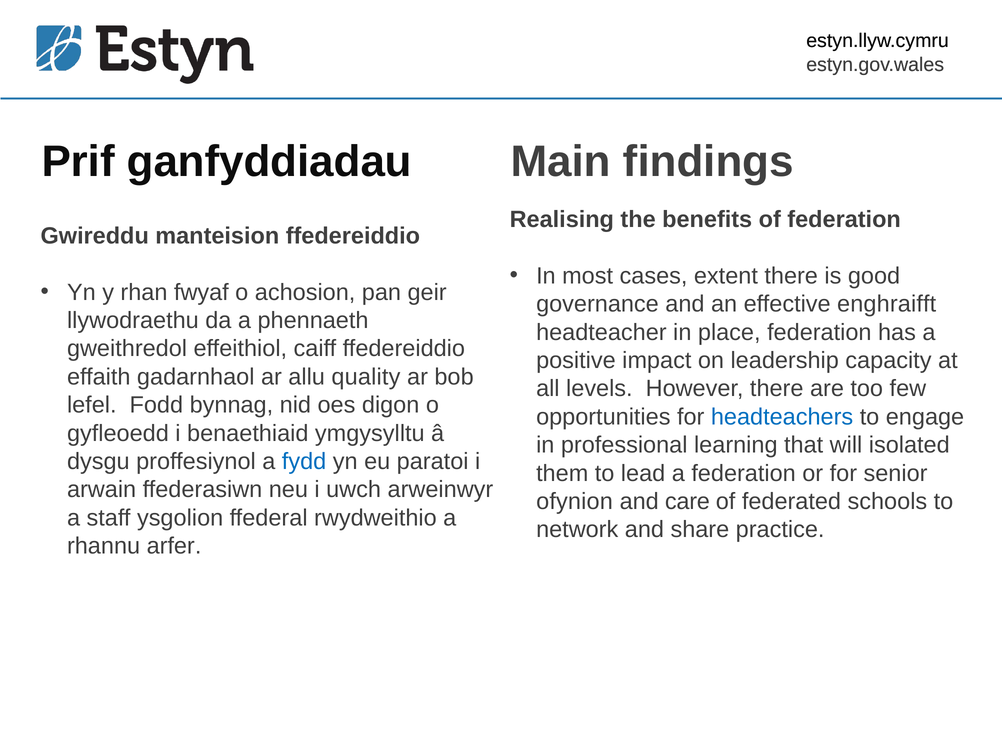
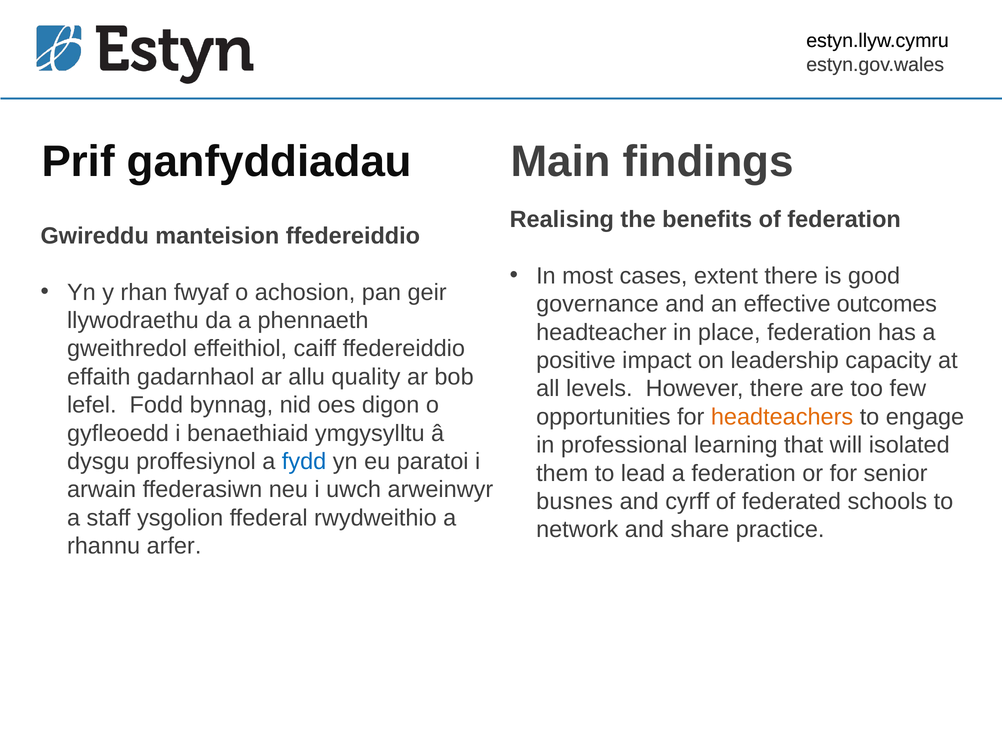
enghraifft: enghraifft -> outcomes
headteachers colour: blue -> orange
ofynion: ofynion -> busnes
care: care -> cyrff
